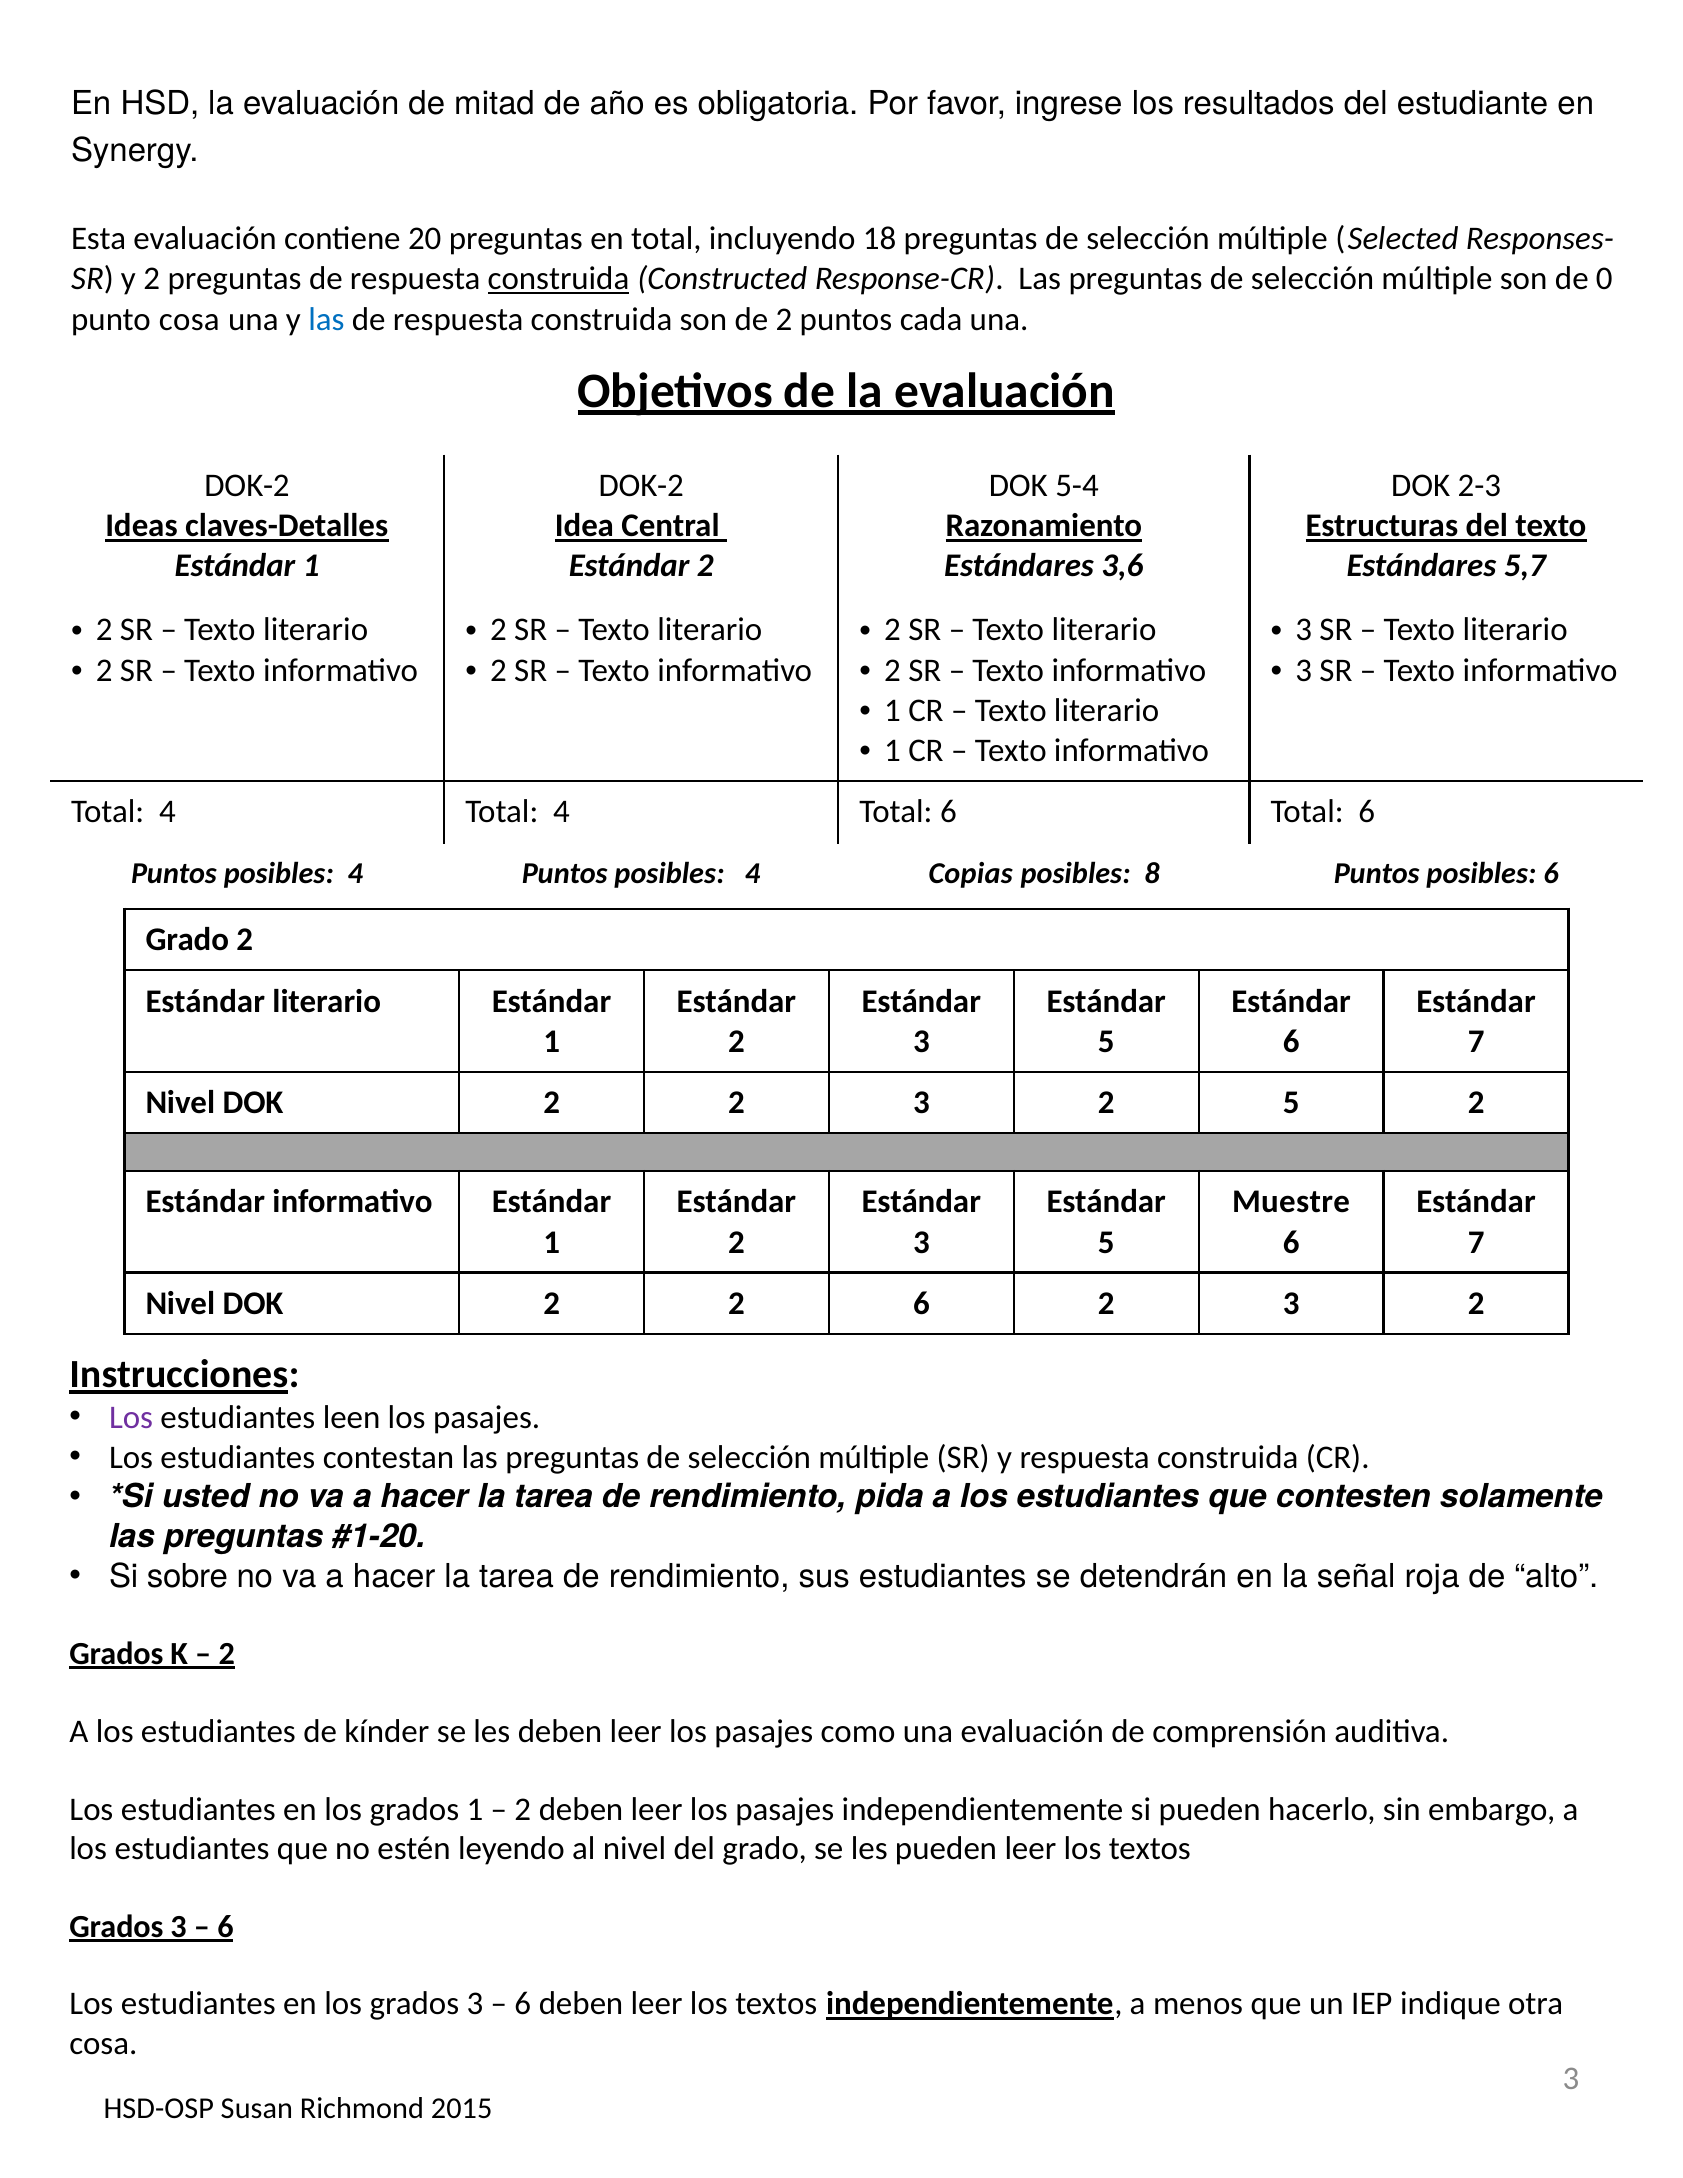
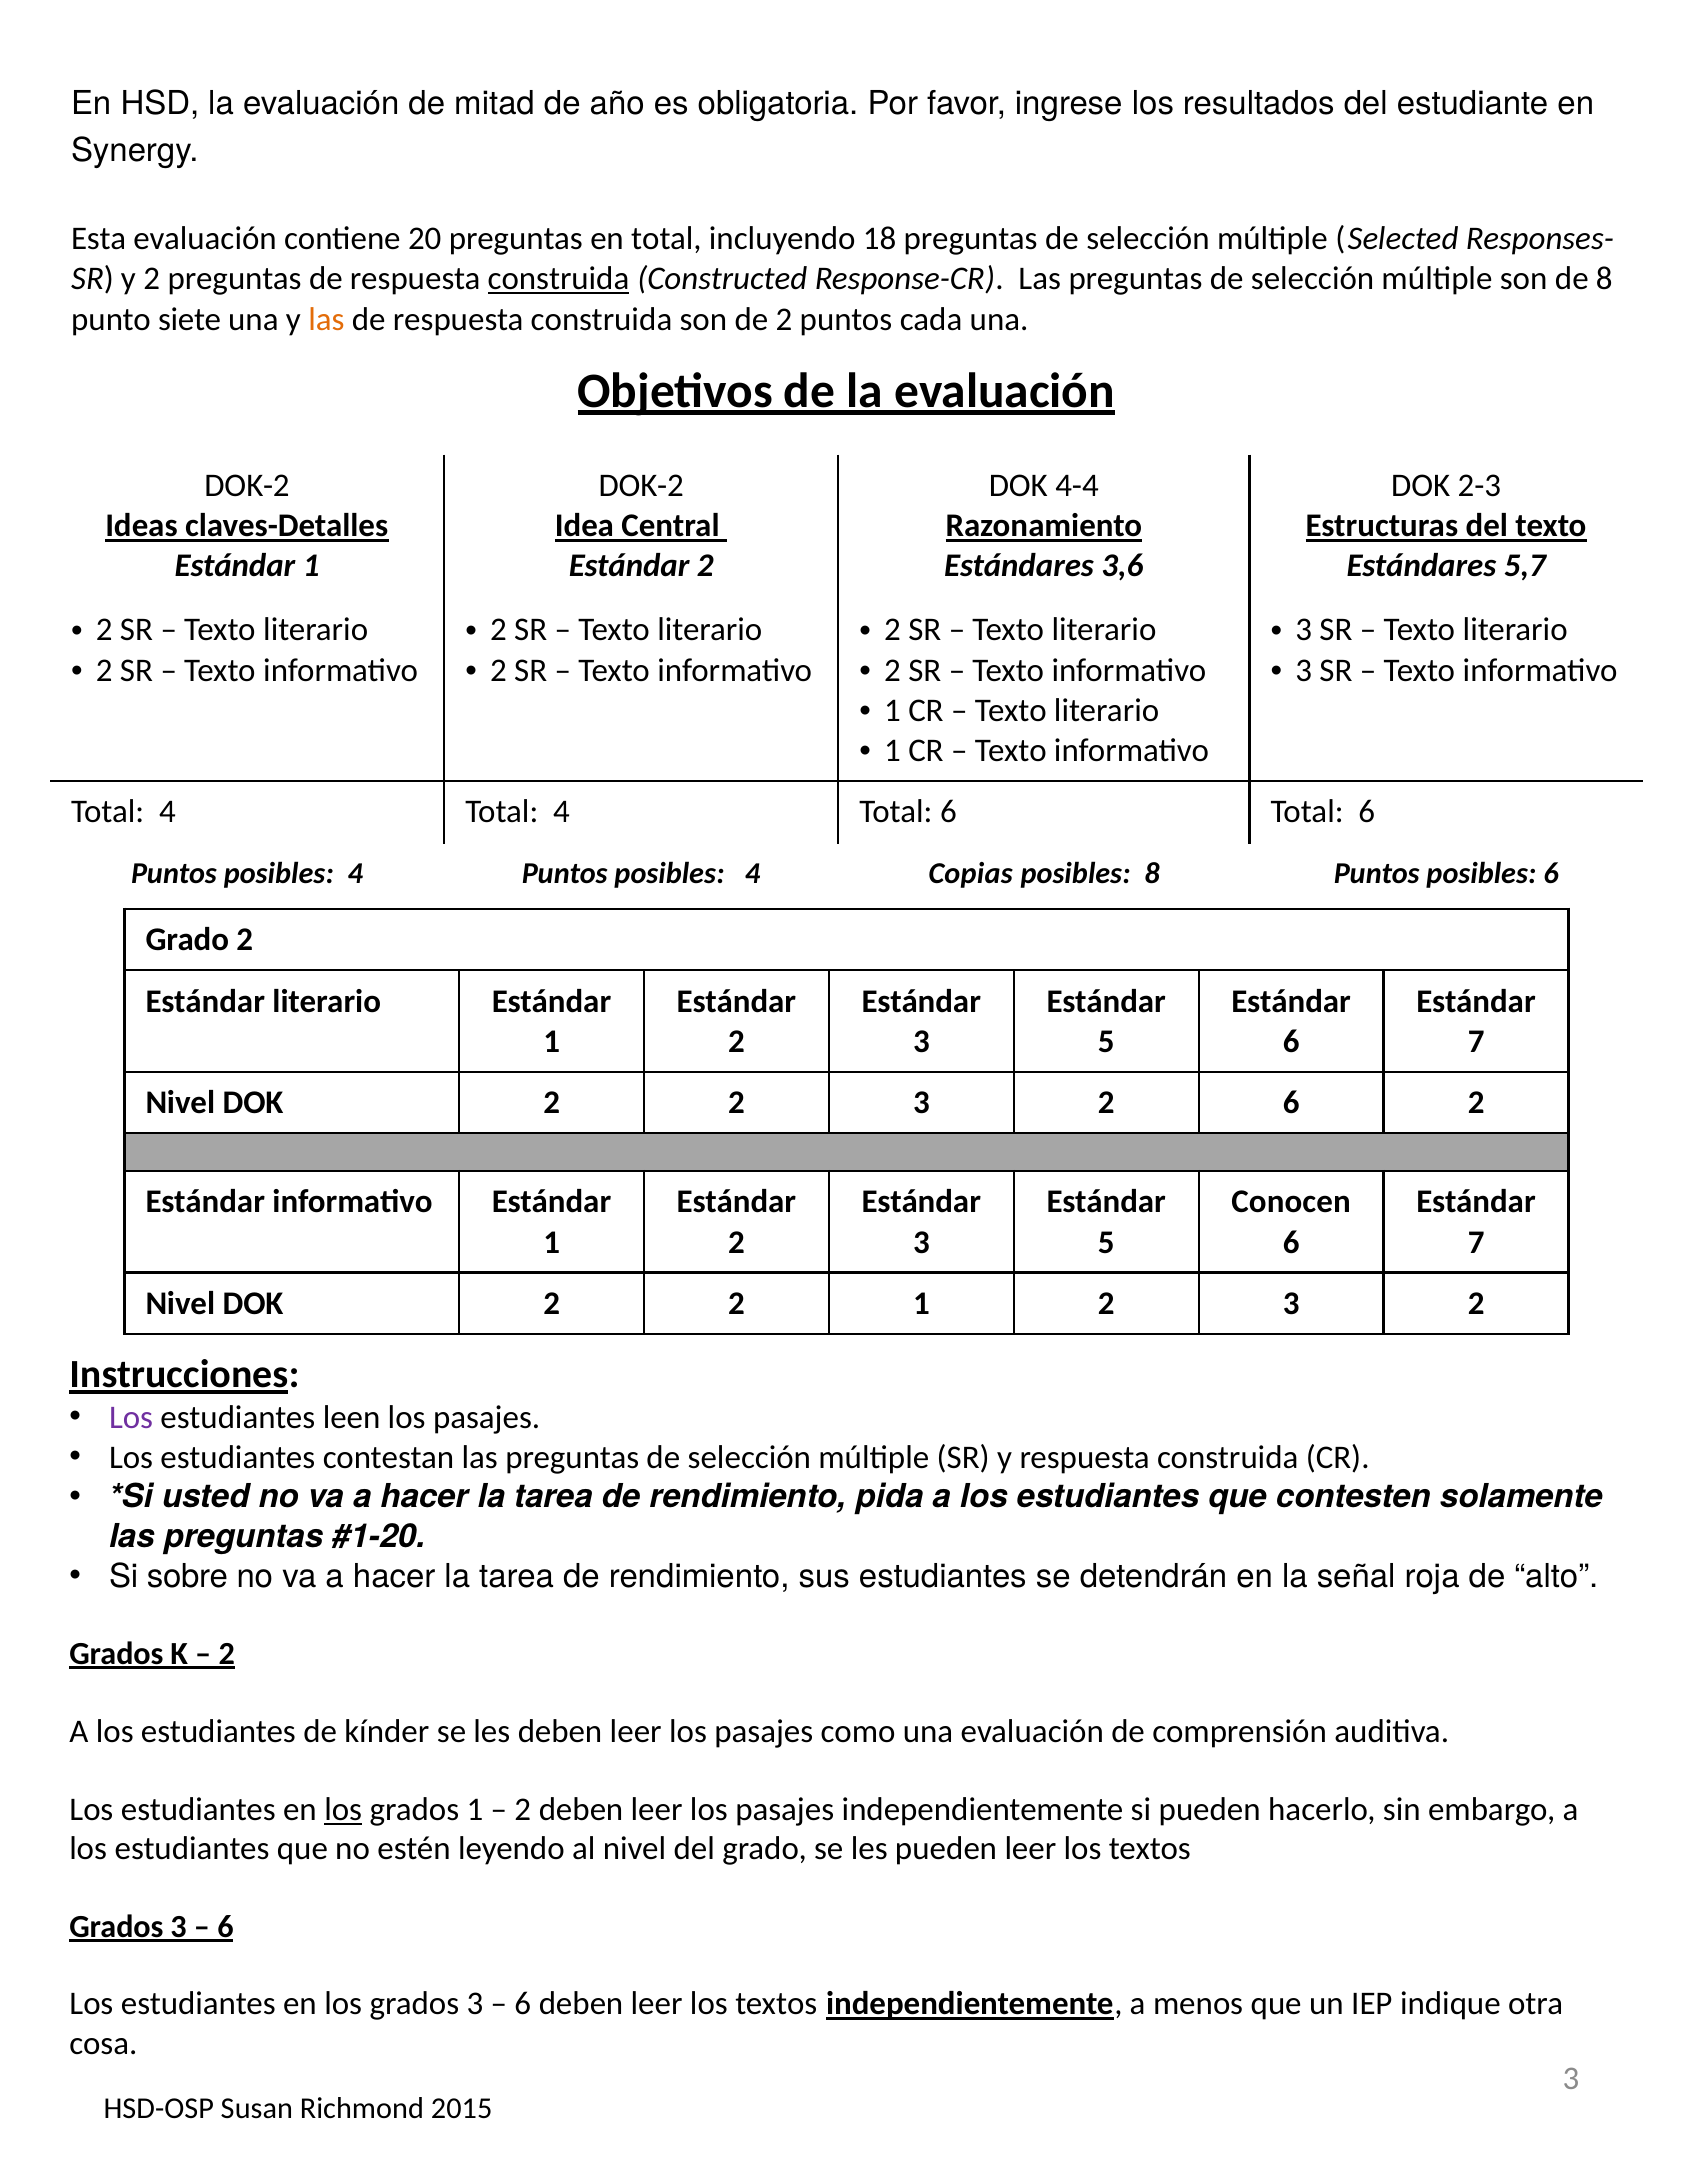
de 0: 0 -> 8
punto cosa: cosa -> siete
las at (326, 319) colour: blue -> orange
5-4: 5-4 -> 4-4
2 5: 5 -> 6
Muestre: Muestre -> Conocen
2 6: 6 -> 1
los at (343, 1809) underline: none -> present
